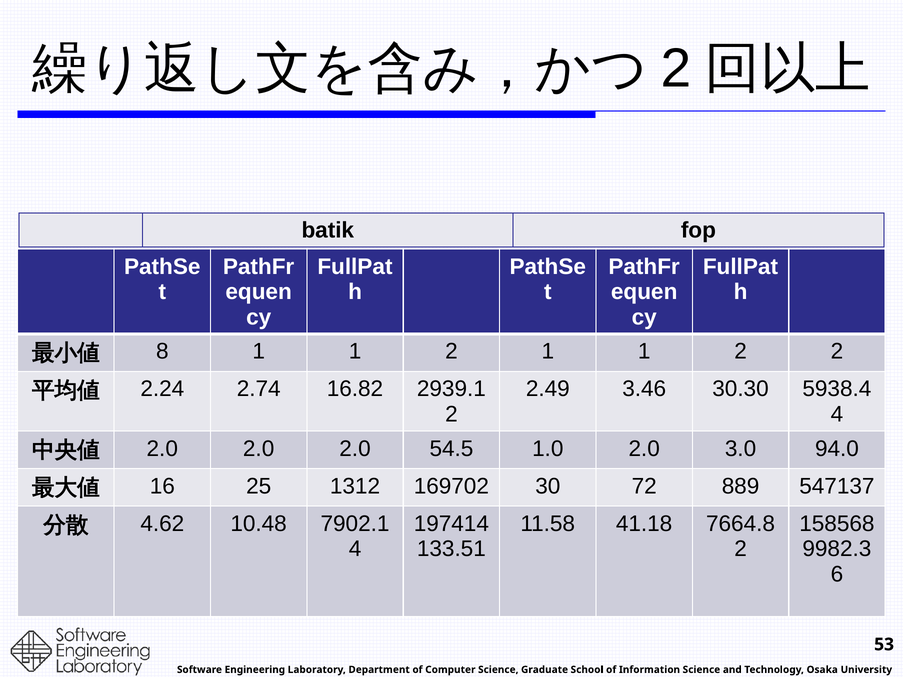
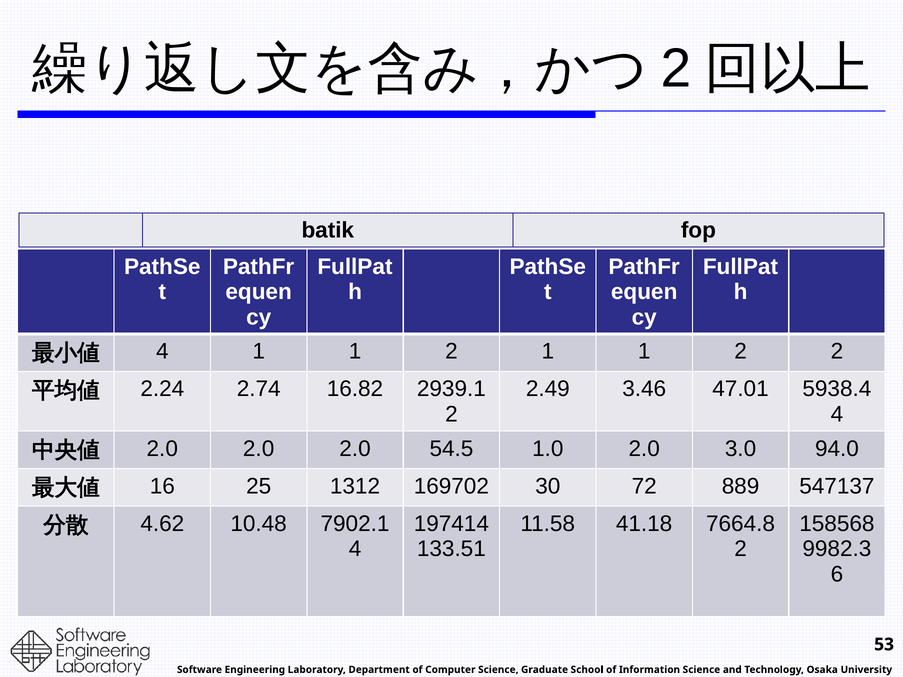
8 at (162, 352): 8 -> 4
30.30: 30.30 -> 47.01
